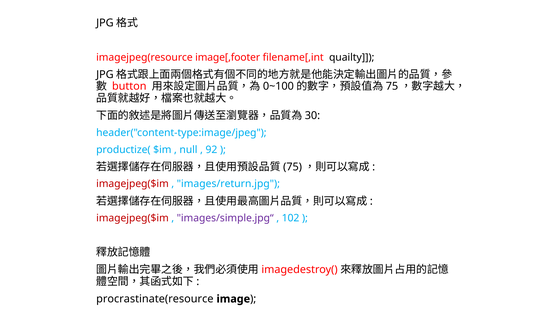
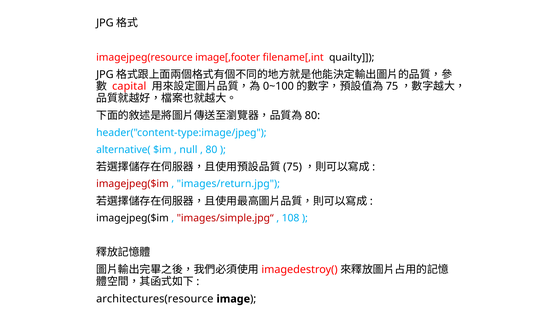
button: button -> capital
30 at (312, 116): 30 -> 80
productize(: productize( -> alternative(
92 at (211, 150): 92 -> 80
imagejpeg($im at (132, 218) colour: red -> black
images/simple.jpg“ colour: purple -> red
102: 102 -> 108
procrastinate(resource: procrastinate(resource -> architectures(resource
